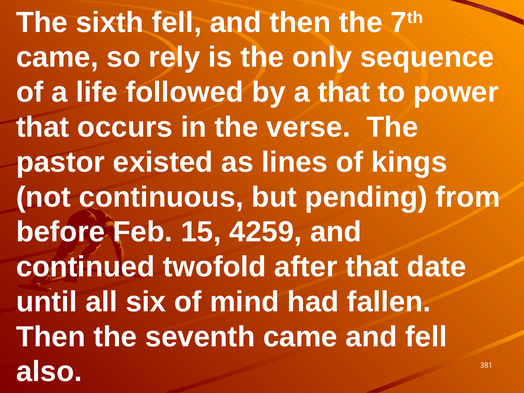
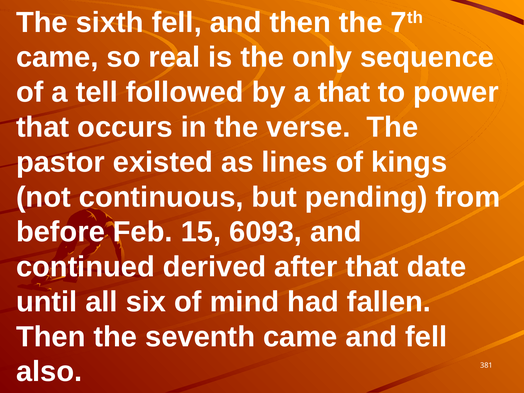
rely: rely -> real
life: life -> tell
4259: 4259 -> 6093
twofold: twofold -> derived
